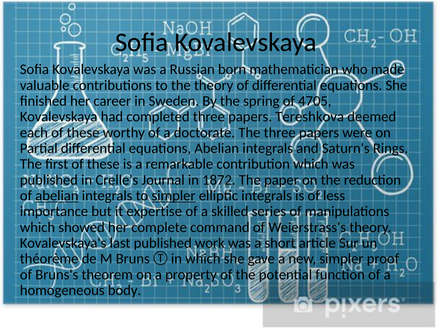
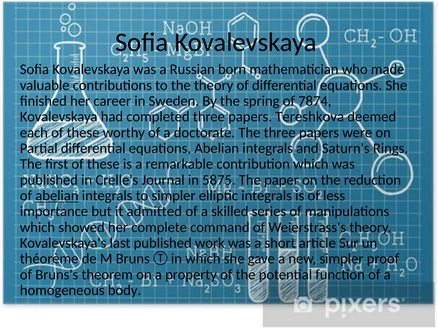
4705: 4705 -> 7874
1872: 1872 -> 5875
simpler at (174, 195) underline: present -> none
expertise: expertise -> admitted
